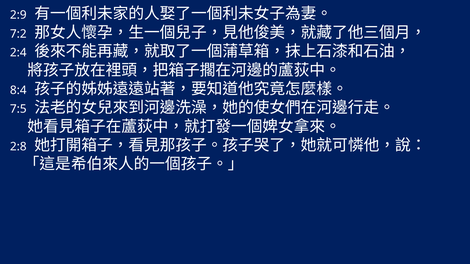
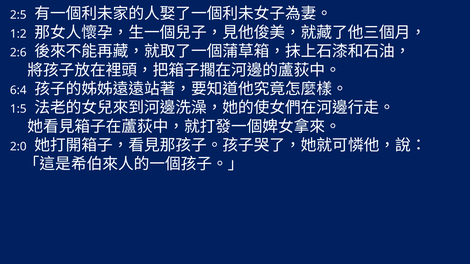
2:9: 2:9 -> 2:5
7:2: 7:2 -> 1:2
2:4: 2:4 -> 2:6
8:4: 8:4 -> 6:4
7:5: 7:5 -> 1:5
2:8: 2:8 -> 2:0
